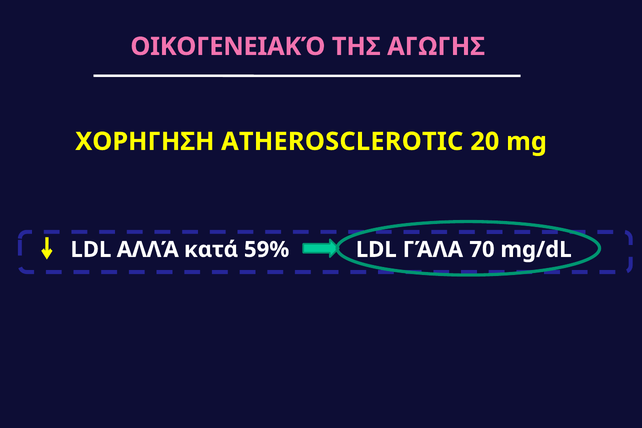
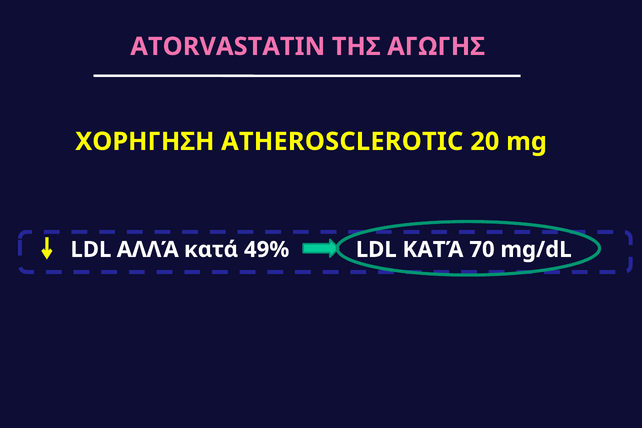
ΟΙΚΟΓΕΝΕΙΑΚΌ: ΟΙΚΟΓΕΝΕΙΑΚΌ -> ATORVASTATIN
59%: 59% -> 49%
LDL ΓΆΛΑ: ΓΆΛΑ -> ΚΑΤΆ
